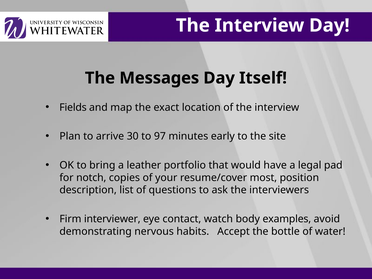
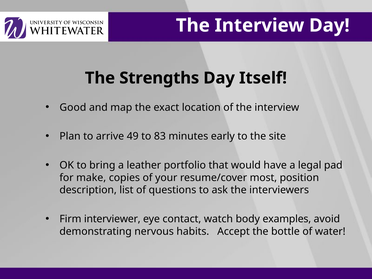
Messages: Messages -> Strengths
Fields: Fields -> Good
30: 30 -> 49
97: 97 -> 83
notch: notch -> make
